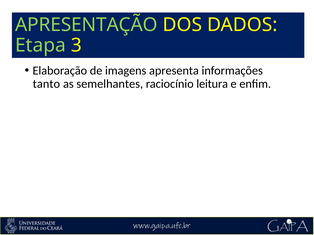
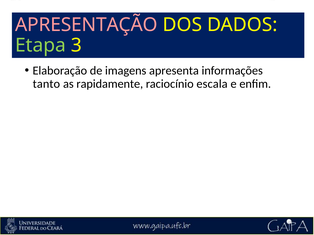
APRESENTAÇÃO colour: light green -> pink
semelhantes: semelhantes -> rapidamente
leitura: leitura -> escala
